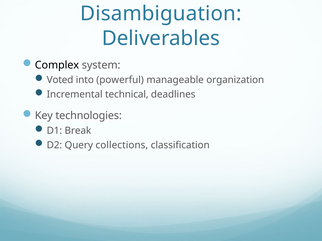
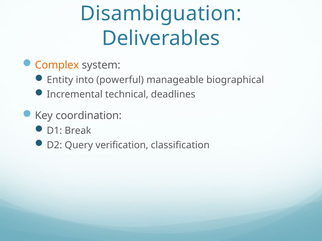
Complex colour: black -> orange
Voted: Voted -> Entity
organization: organization -> biographical
technologies: technologies -> coordination
collections: collections -> verification
